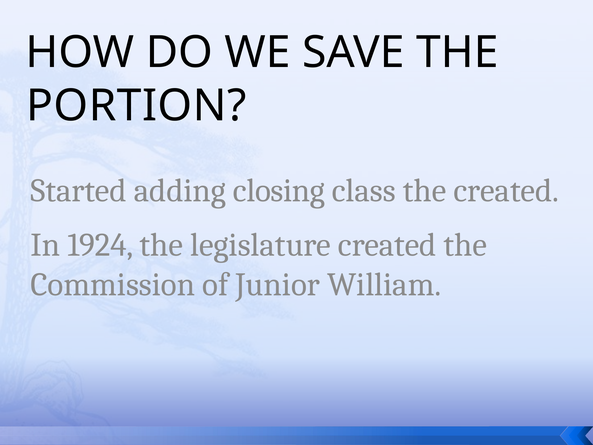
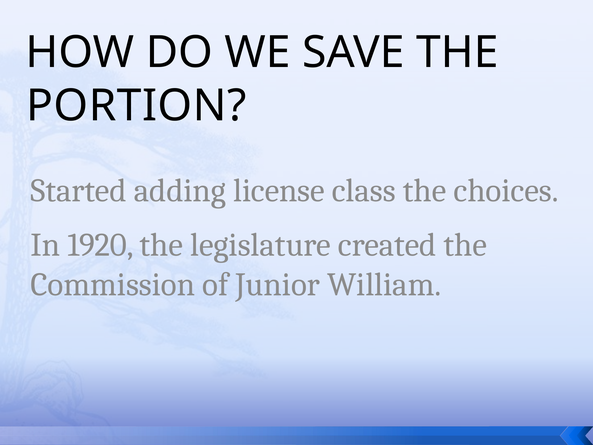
closing: closing -> license
the created: created -> choices
1924: 1924 -> 1920
